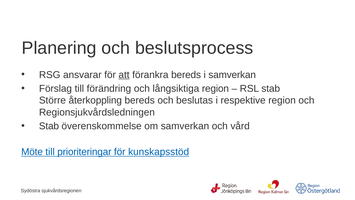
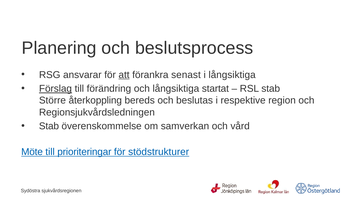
förankra bereds: bereds -> senast
i samverkan: samverkan -> långsiktiga
Förslag underline: none -> present
långsiktiga region: region -> startat
kunskapsstöd: kunskapsstöd -> stödstrukturer
